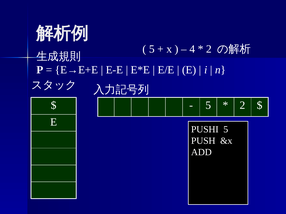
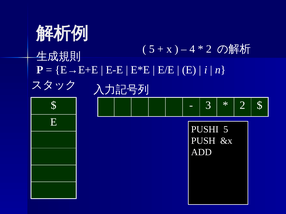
5 at (208, 105): 5 -> 3
